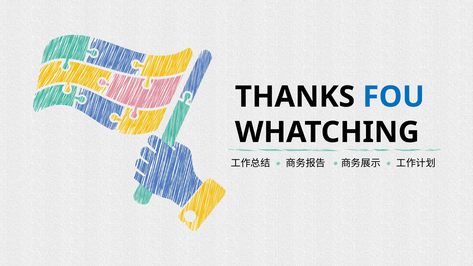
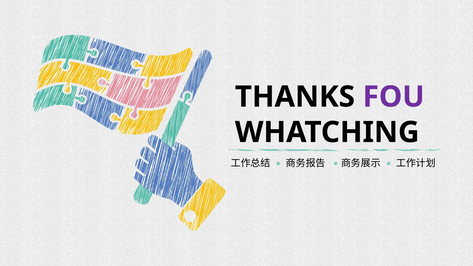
FOU colour: blue -> purple
